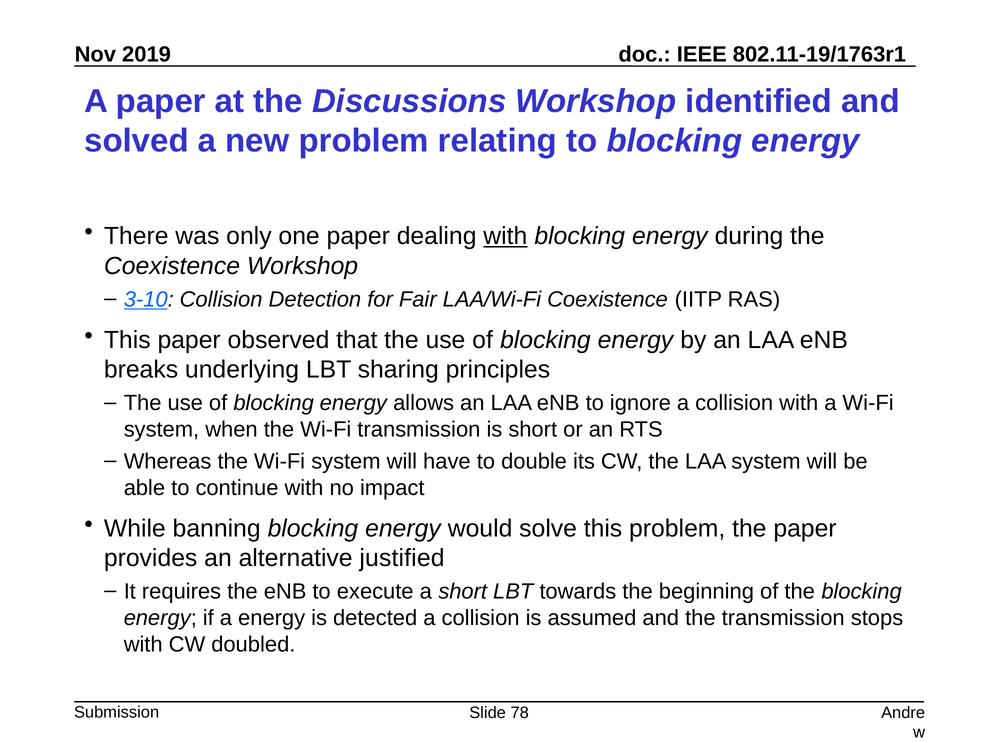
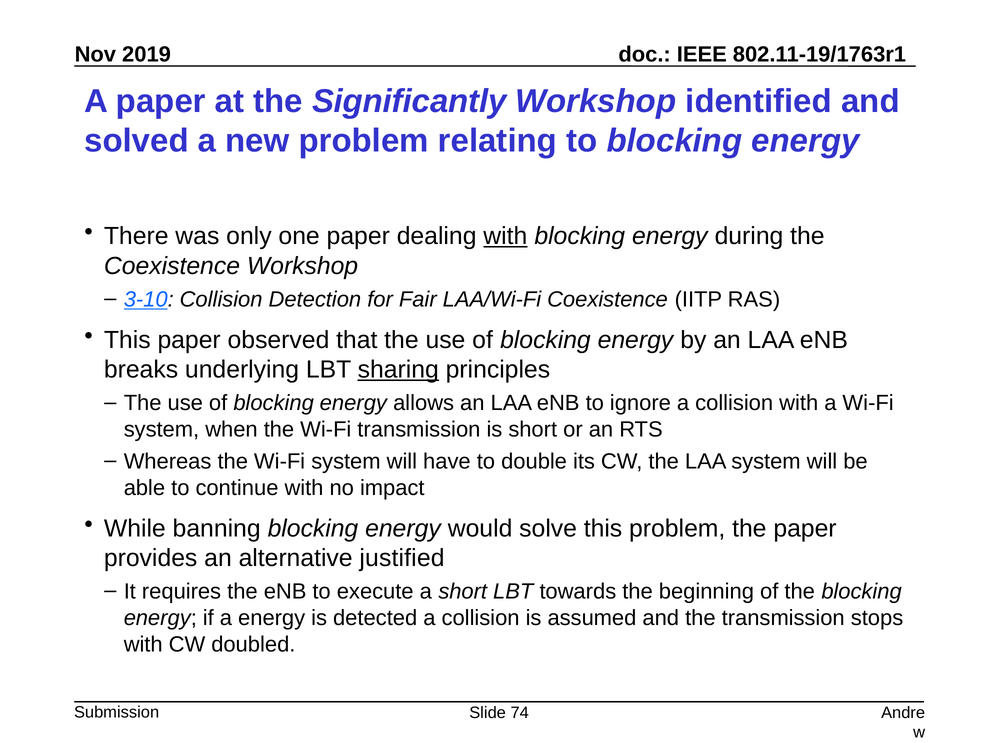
Discussions: Discussions -> Significantly
sharing underline: none -> present
78: 78 -> 74
